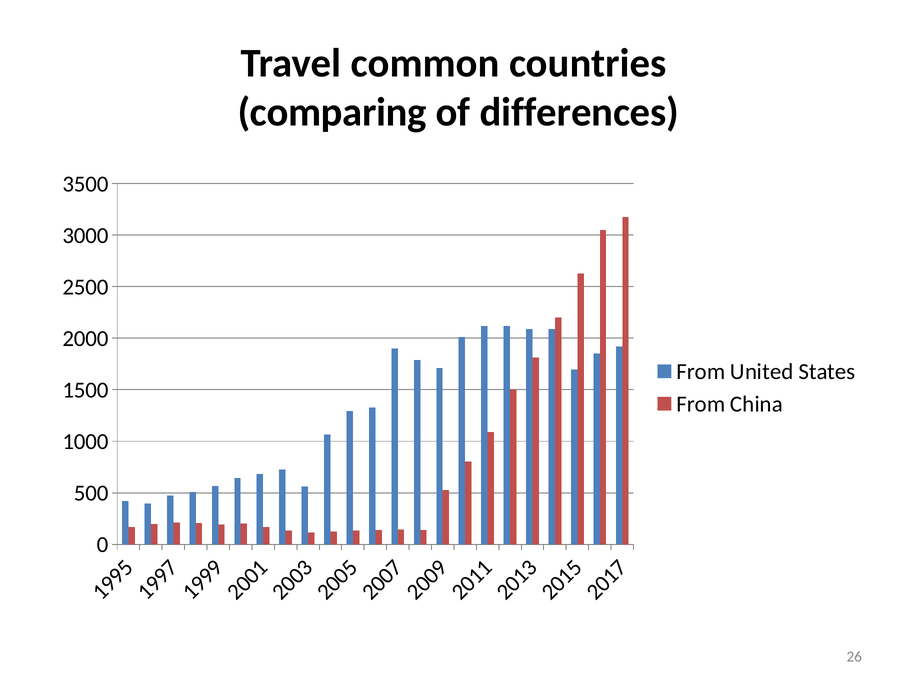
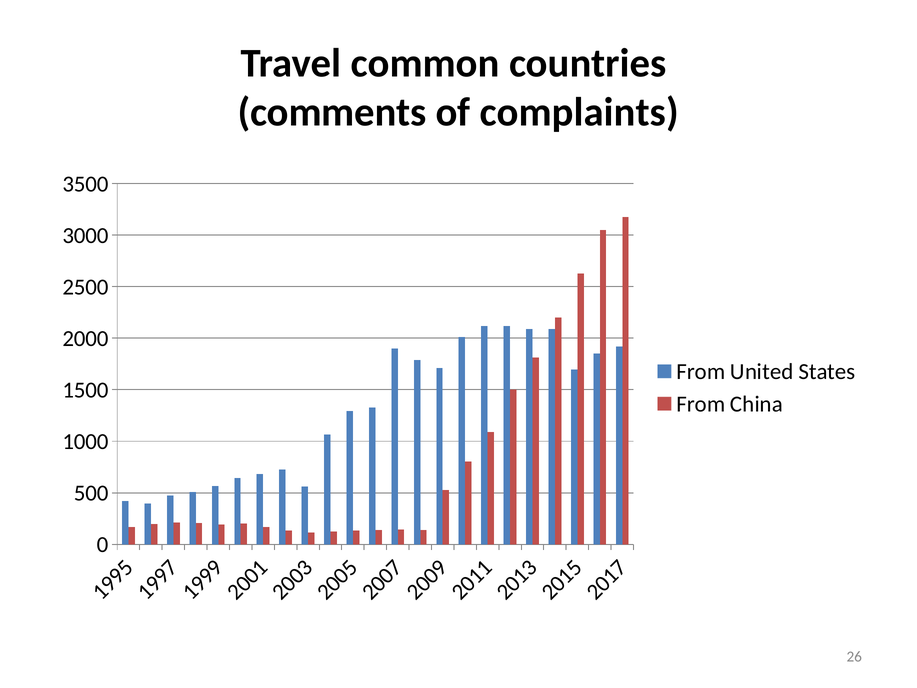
comparing: comparing -> comments
differences: differences -> complaints
